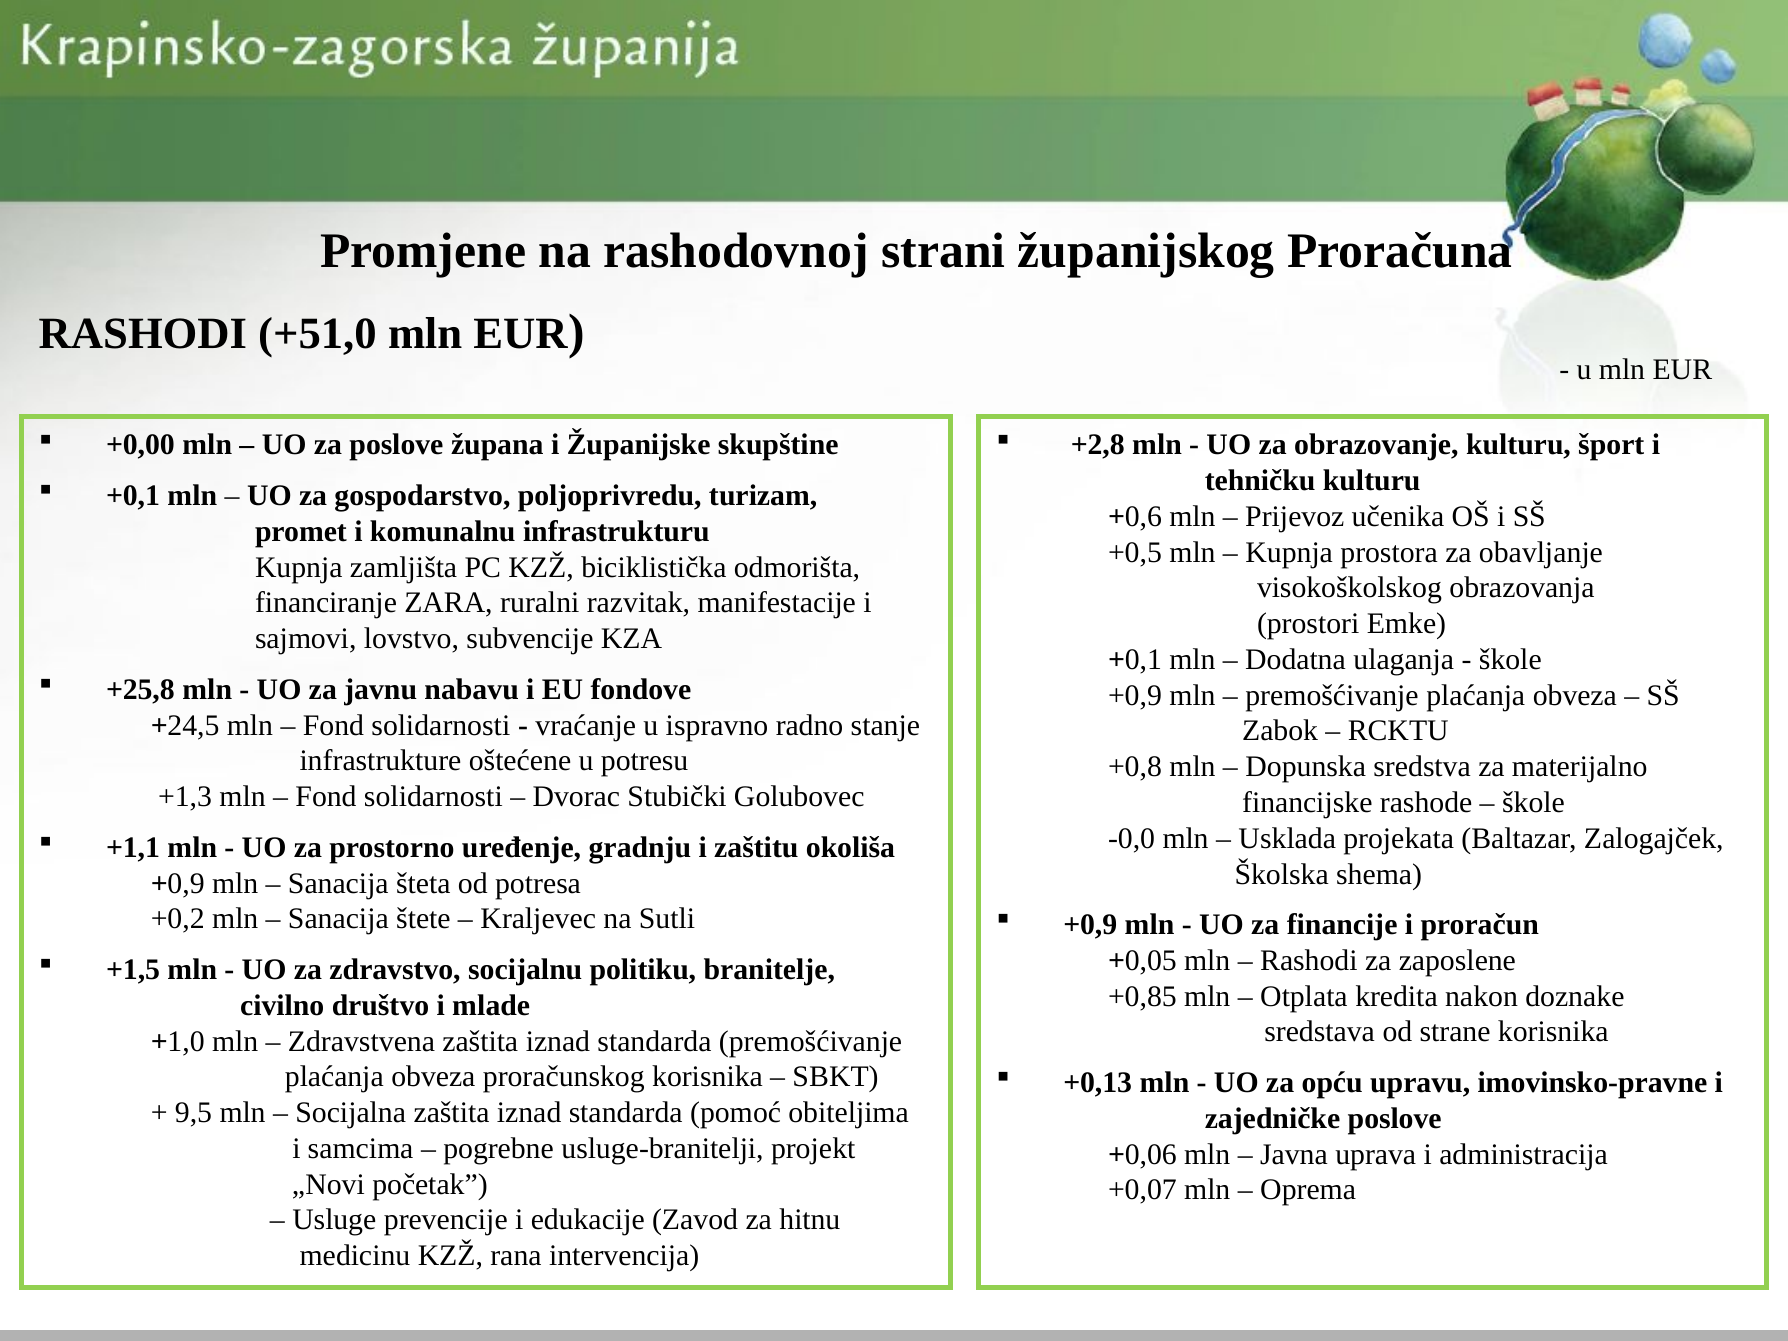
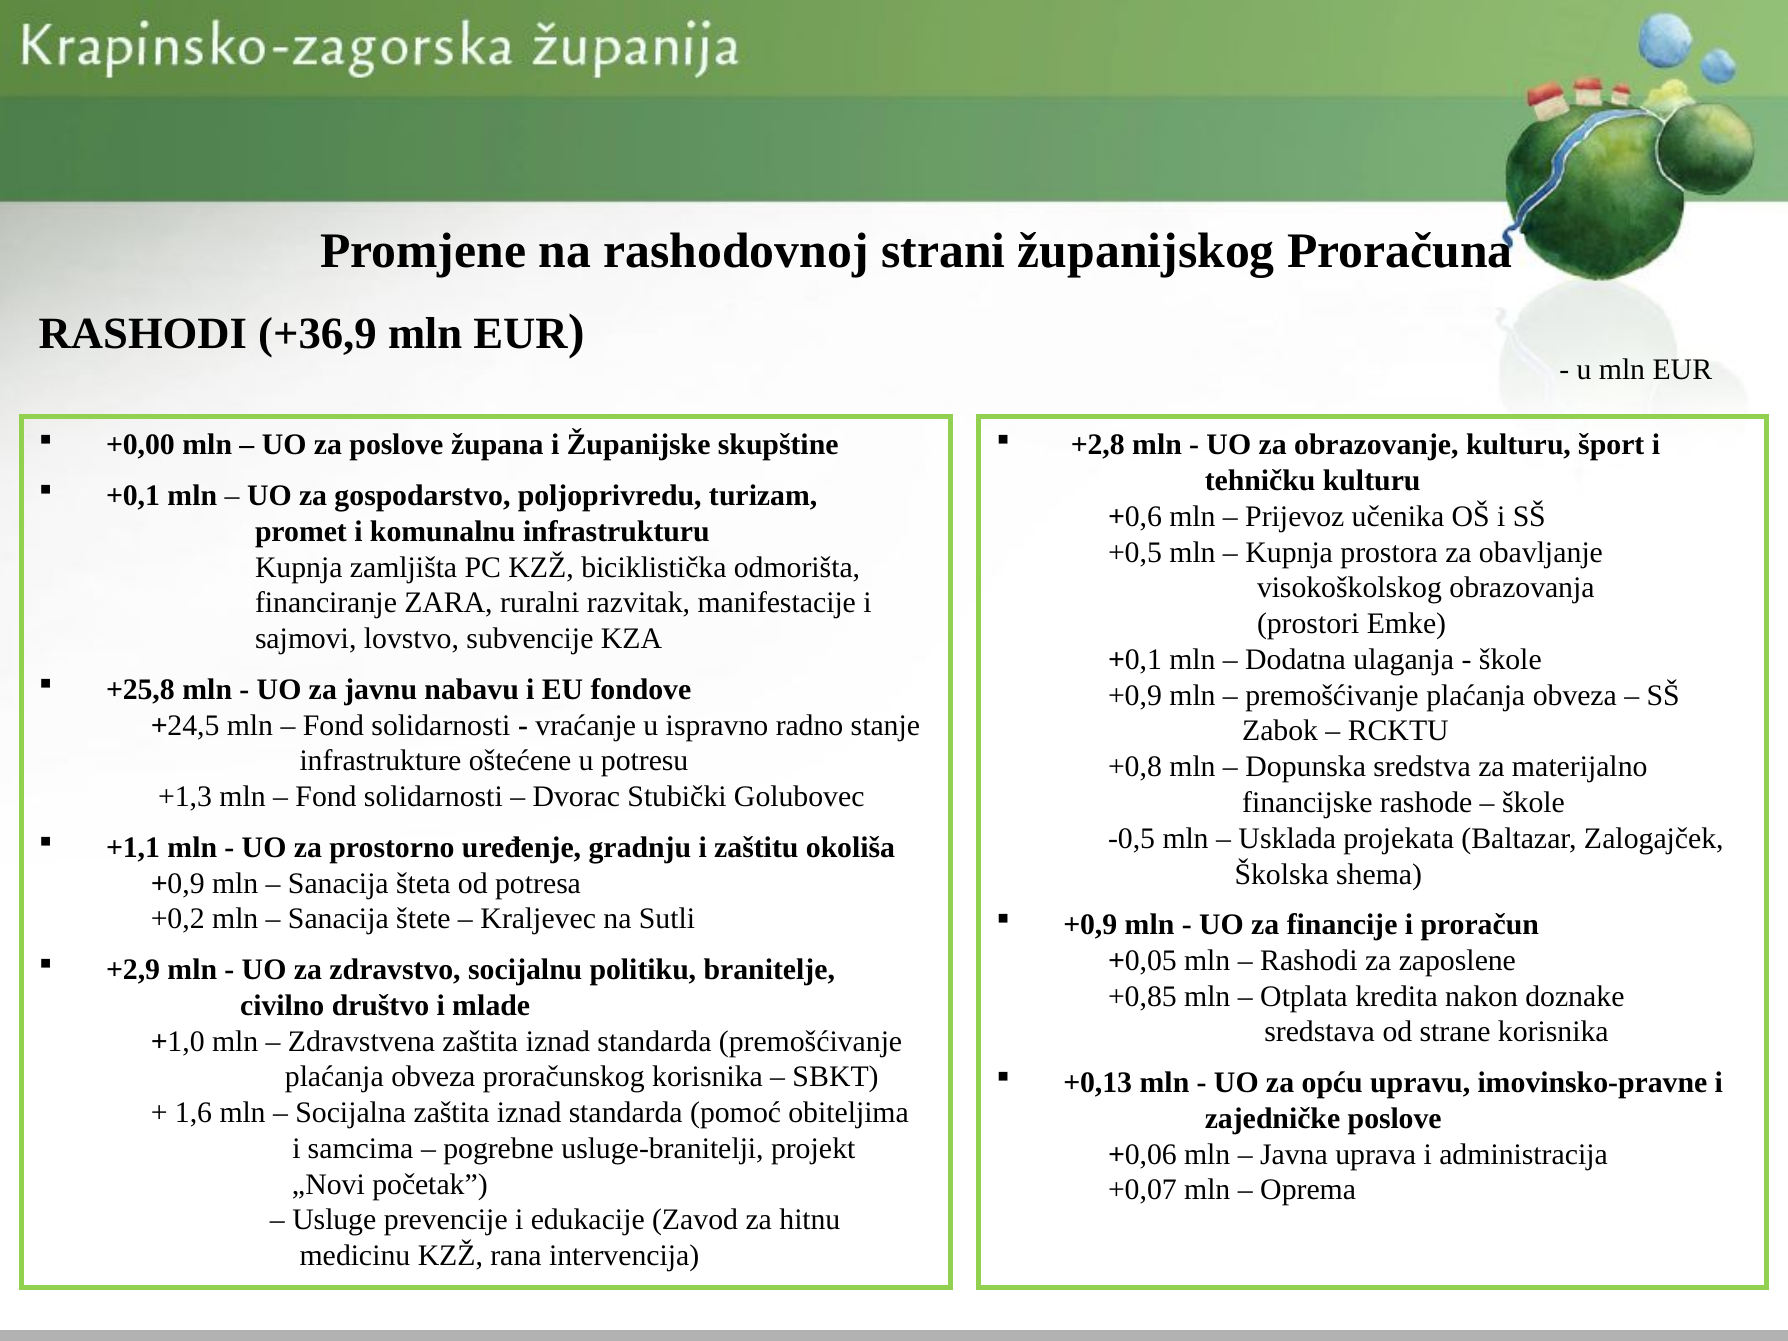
+51,0: +51,0 -> +36,9
-0,0: -0,0 -> -0,5
+1,5: +1,5 -> +2,9
9,5: 9,5 -> 1,6
